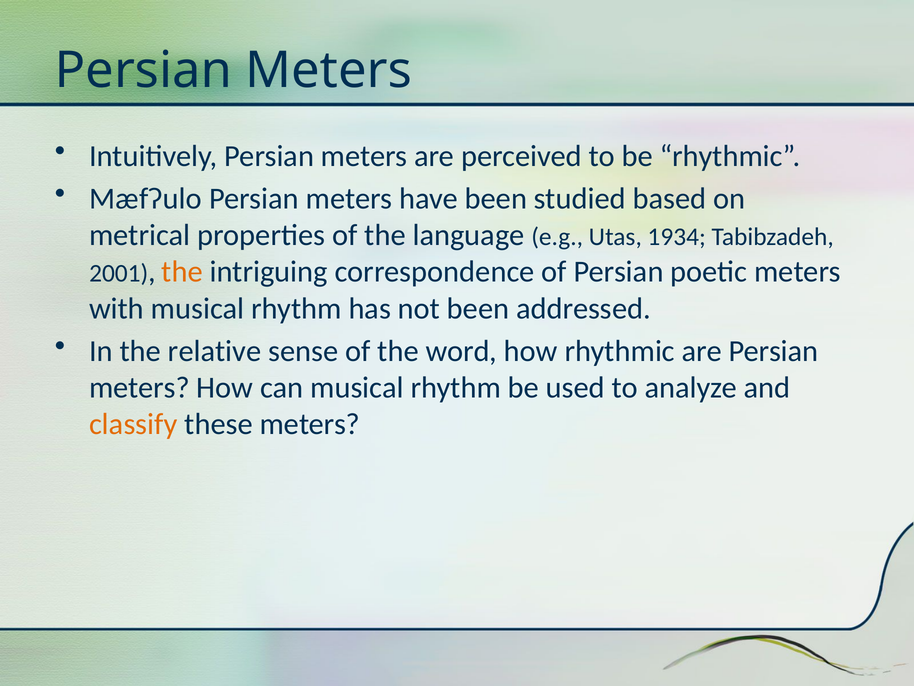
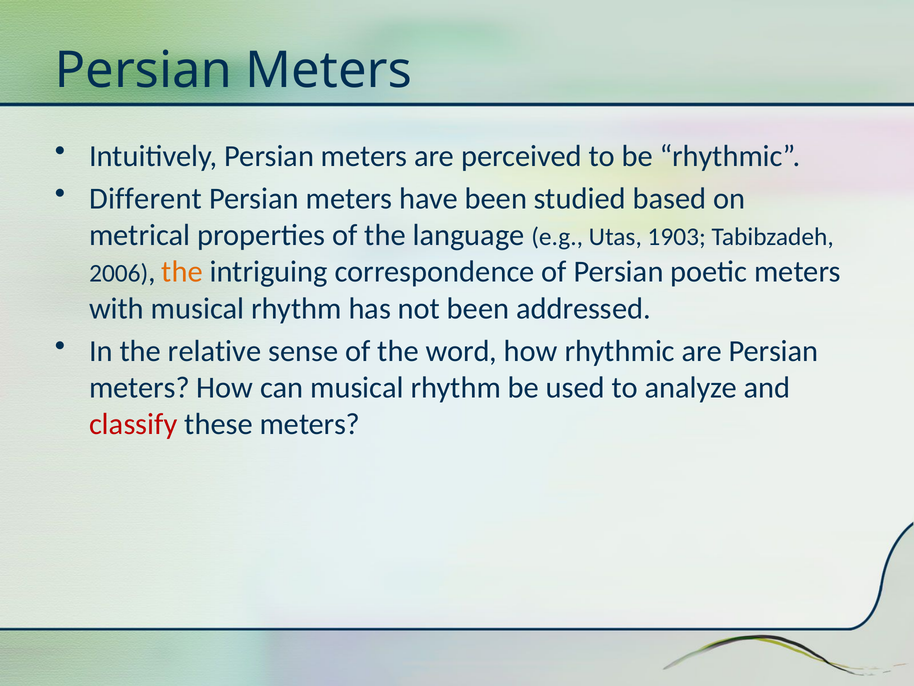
Mæfʔulo: Mæfʔulo -> Different
1934: 1934 -> 1903
2001: 2001 -> 2006
classify colour: orange -> red
